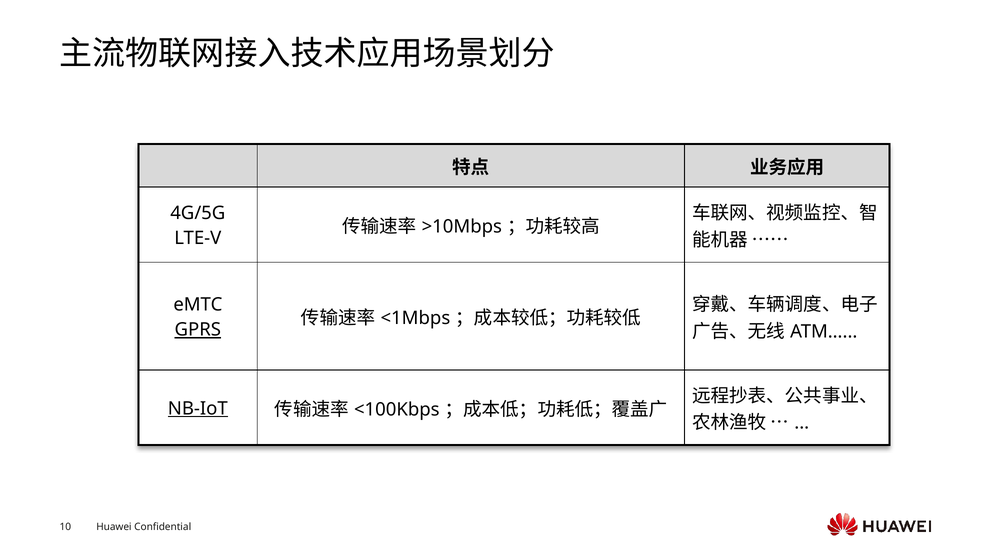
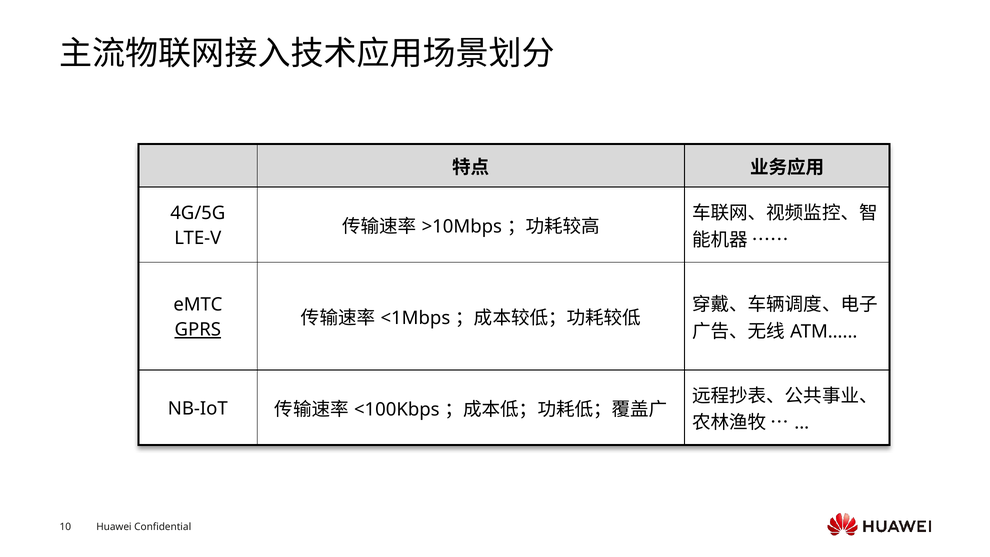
NB-IoT underline: present -> none
